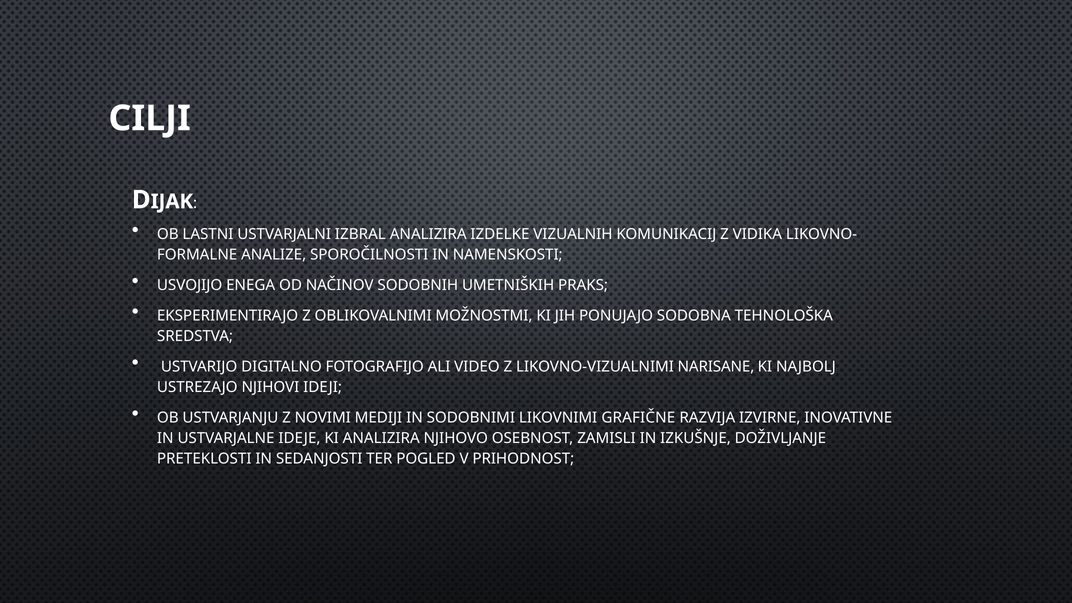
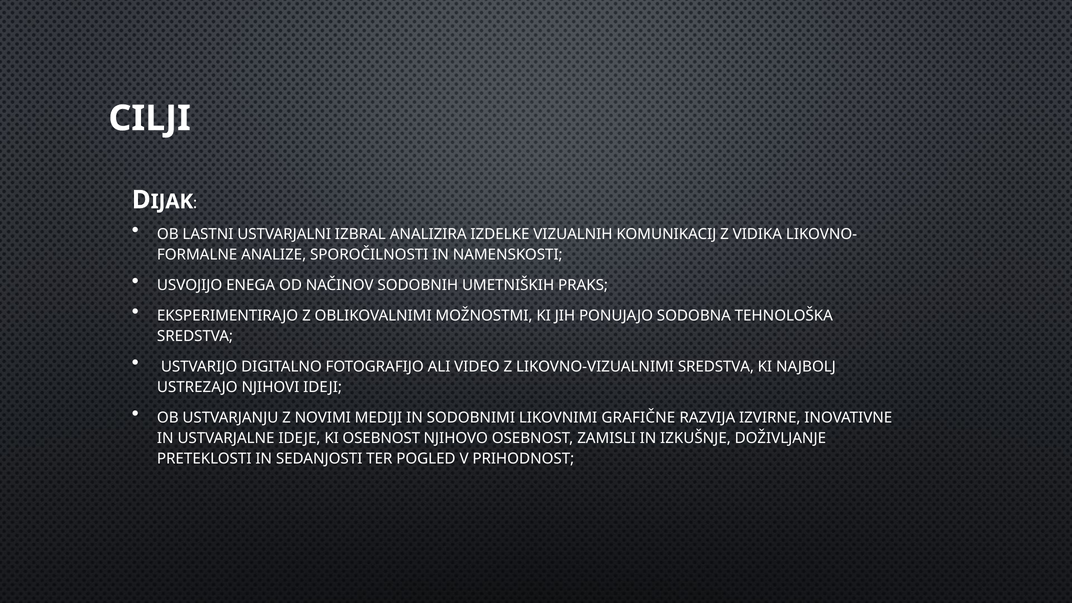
LIKOVNO-VIZUALNIMI NARISANE: NARISANE -> SREDSTVA
KI ANALIZIRA: ANALIZIRA -> OSEBNOST
